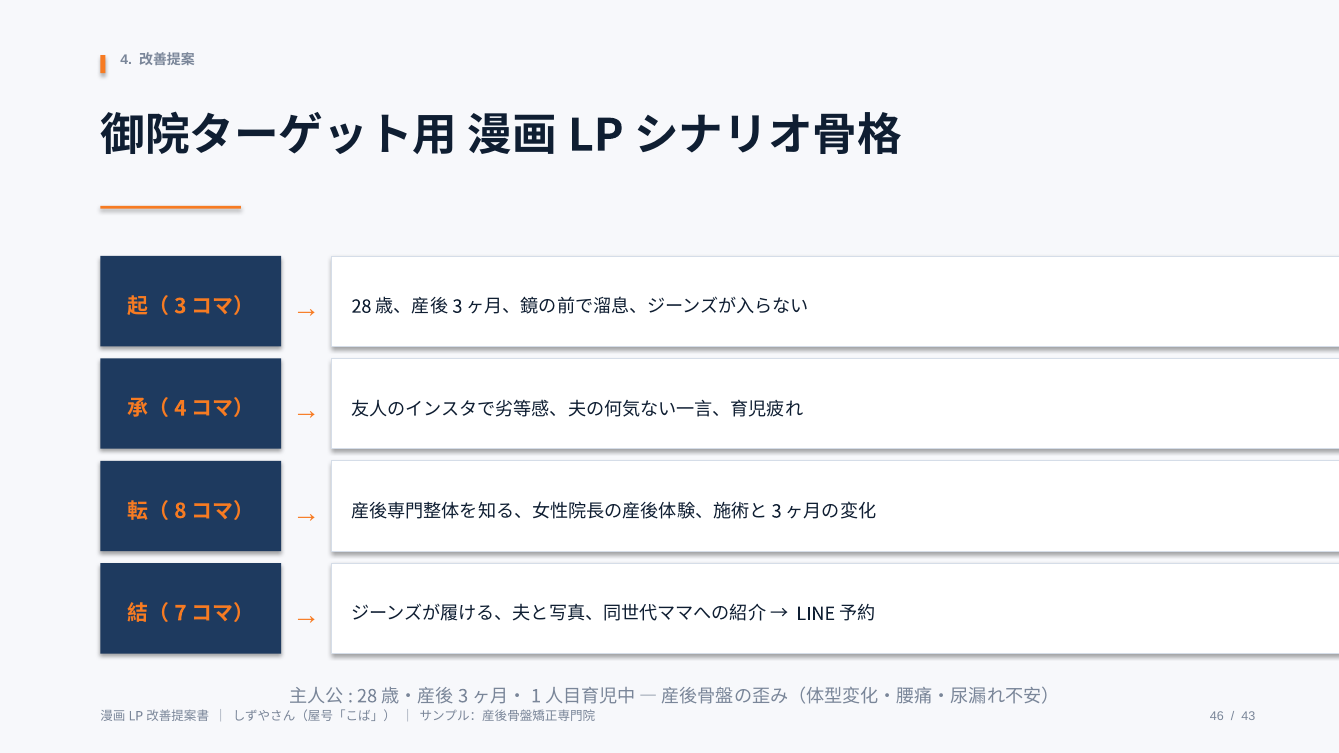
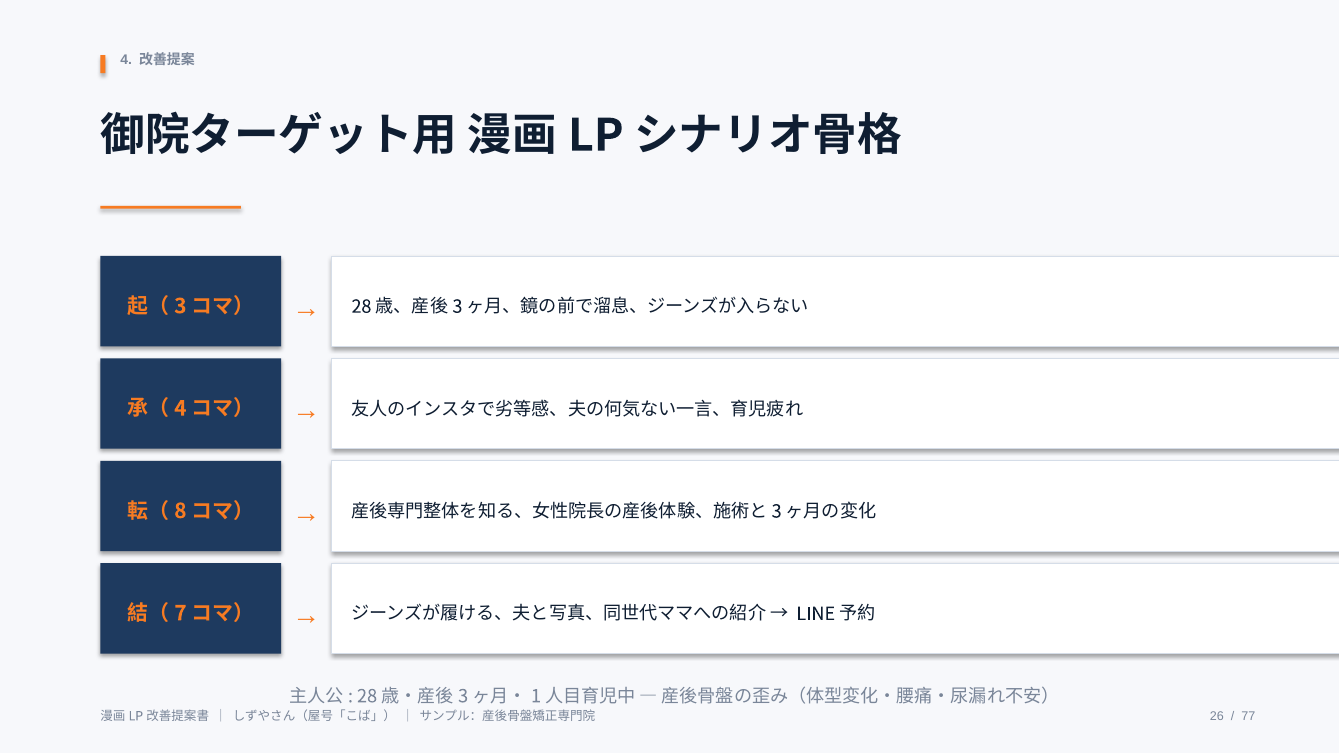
46: 46 -> 26
43: 43 -> 77
